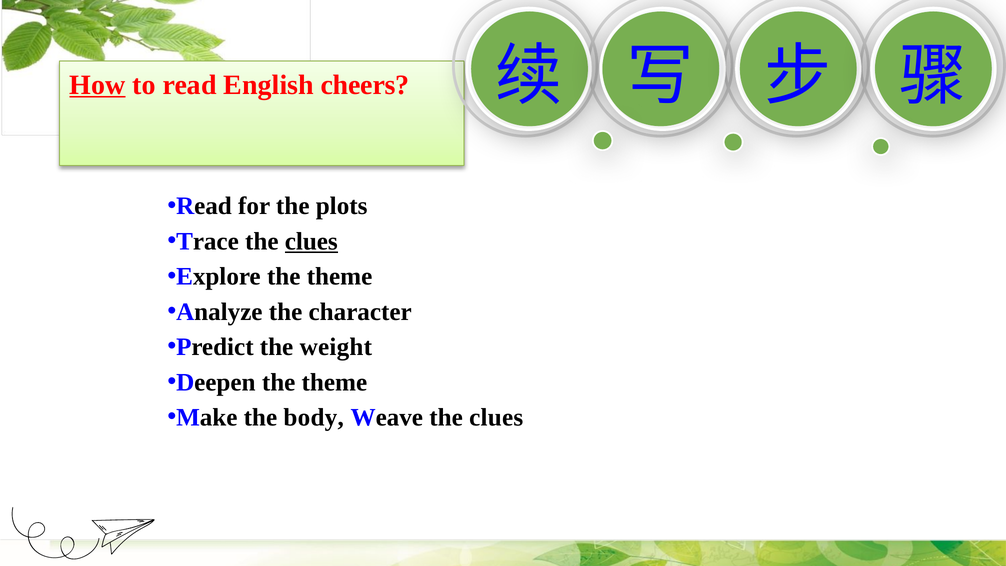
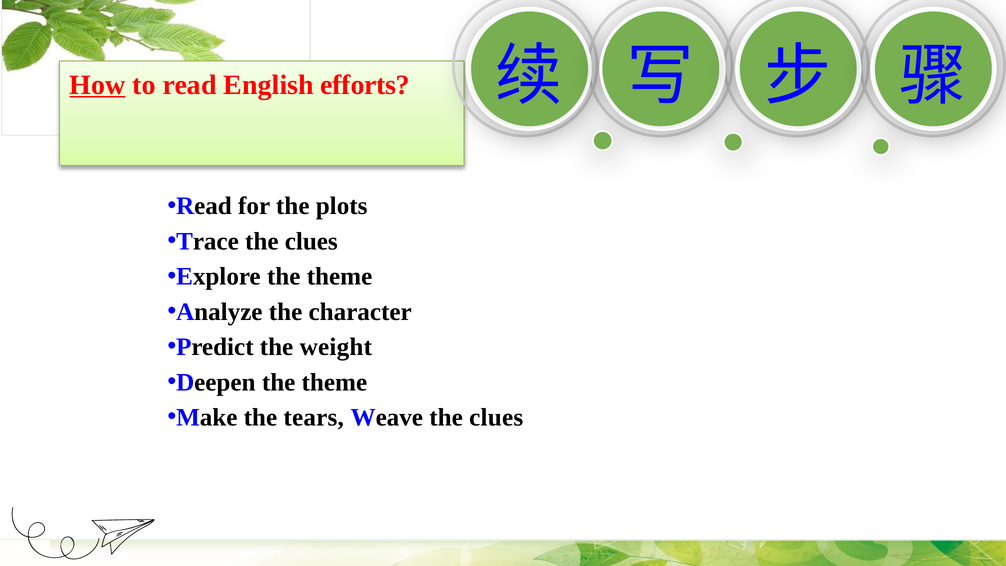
cheers: cheers -> efforts
clues at (311, 241) underline: present -> none
body: body -> tears
